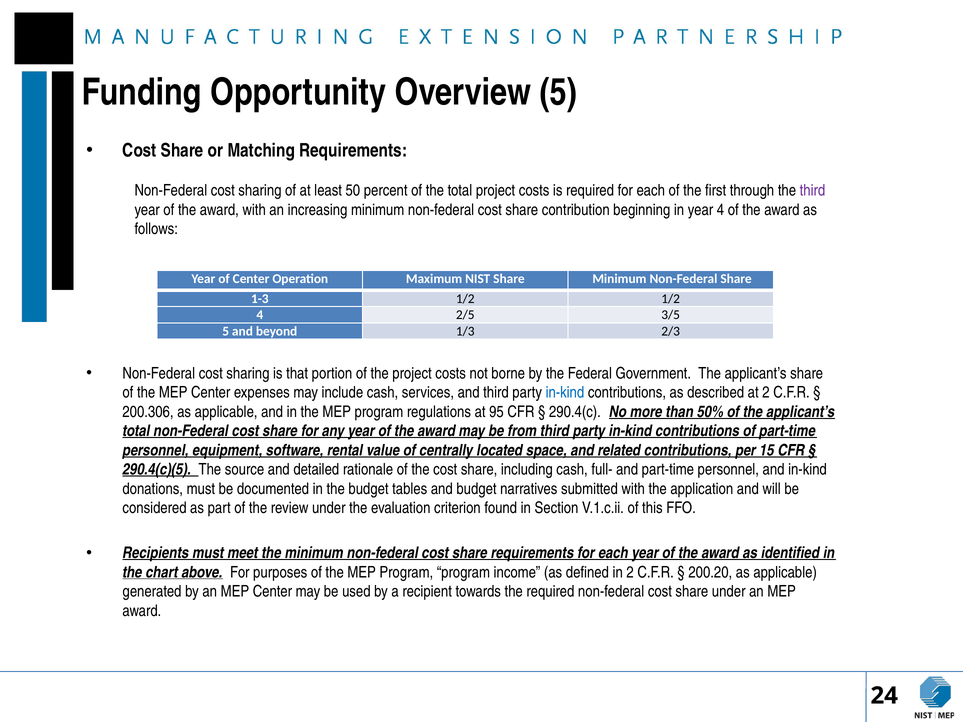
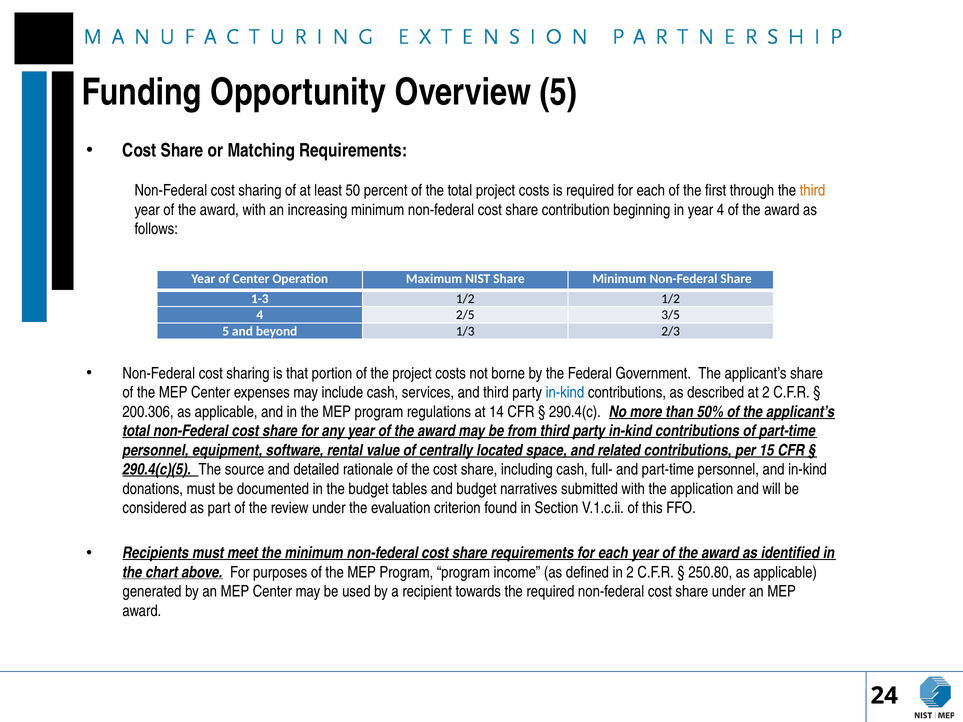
third at (812, 191) colour: purple -> orange
95: 95 -> 14
200.20: 200.20 -> 250.80
